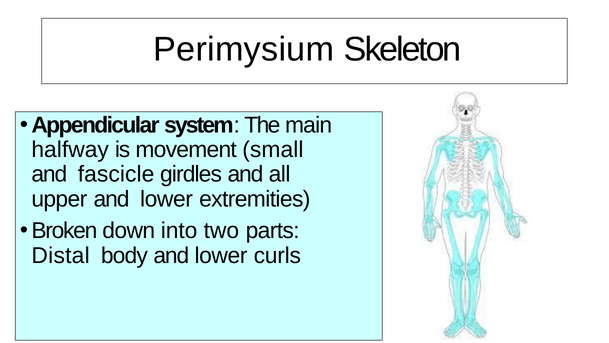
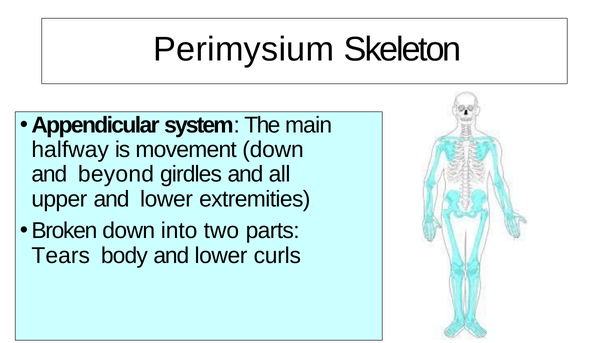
movement small: small -> down
fascicle: fascicle -> beyond
Distal: Distal -> Tears
